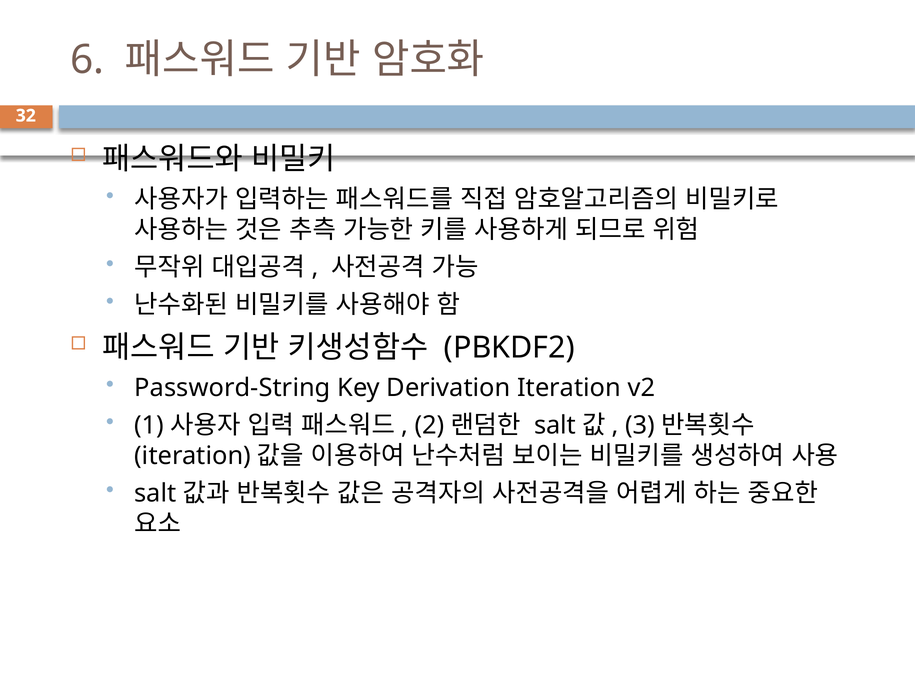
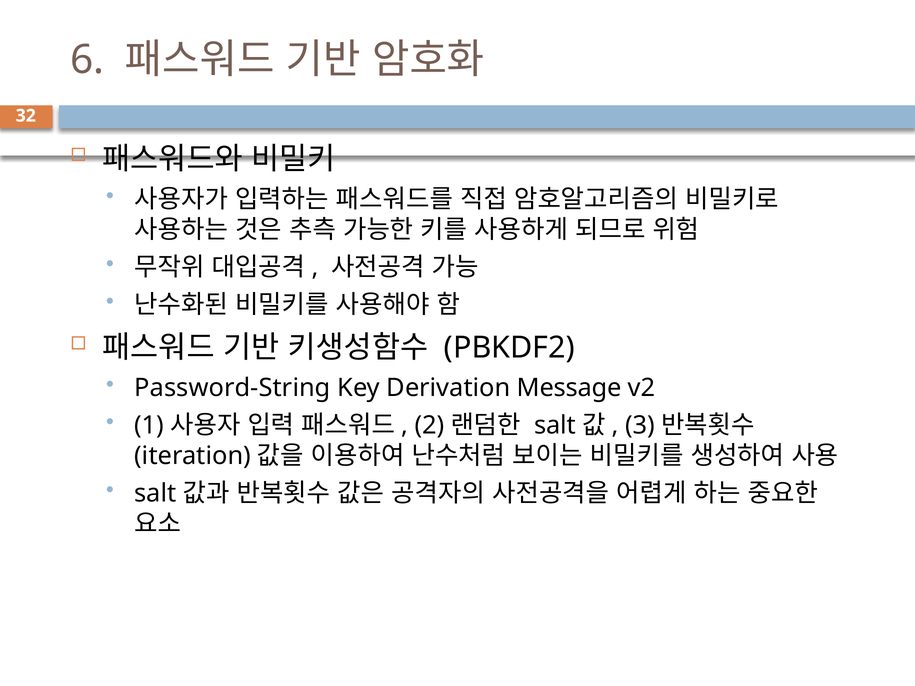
Derivation Iteration: Iteration -> Message
